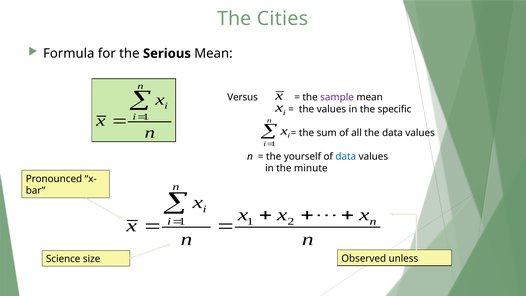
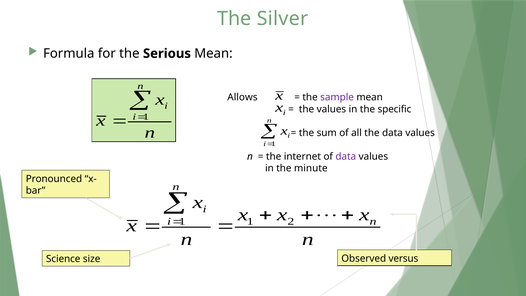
Cities: Cities -> Silver
Versus: Versus -> Allows
yourself: yourself -> internet
data at (346, 156) colour: blue -> purple
unless: unless -> versus
